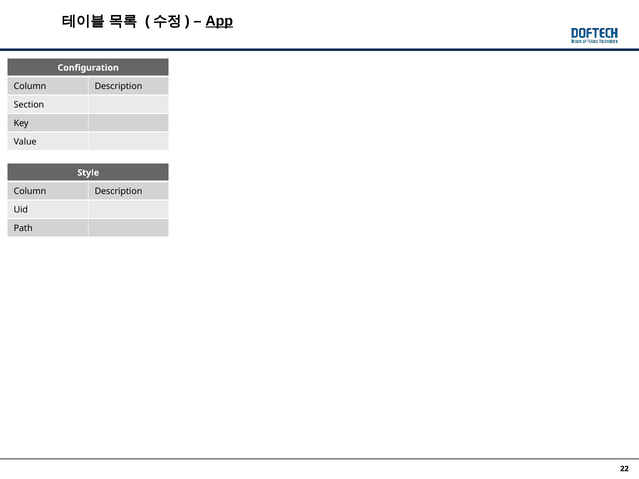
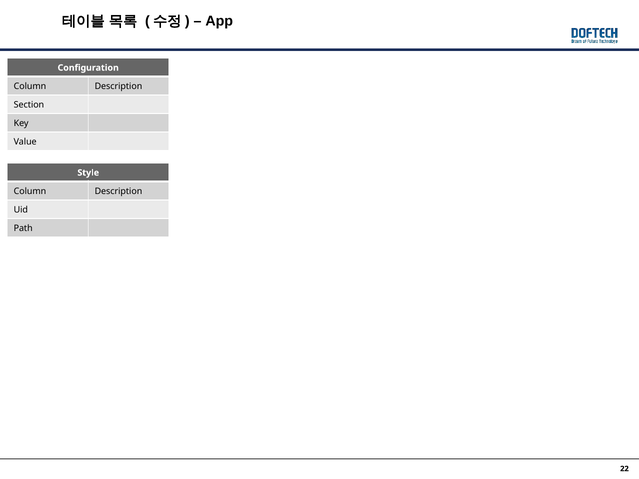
App underline: present -> none
